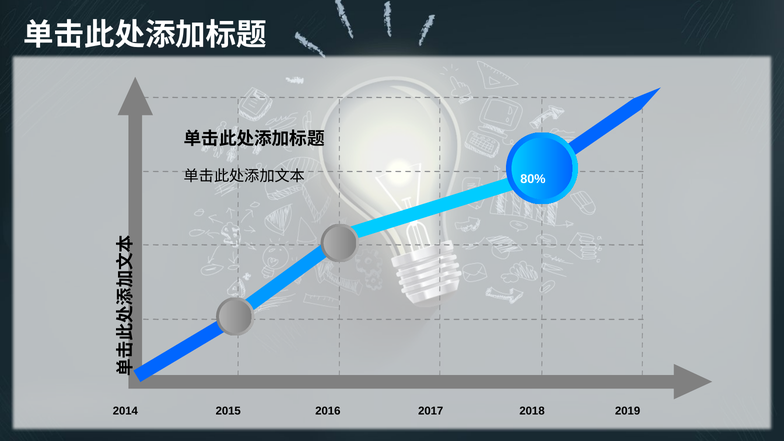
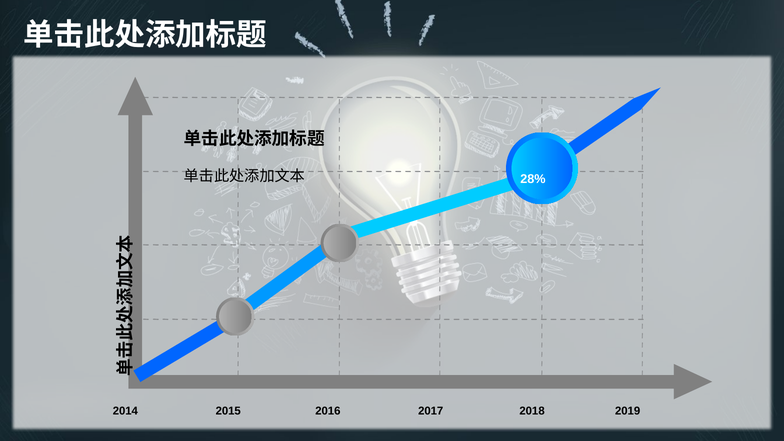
80%: 80% -> 28%
